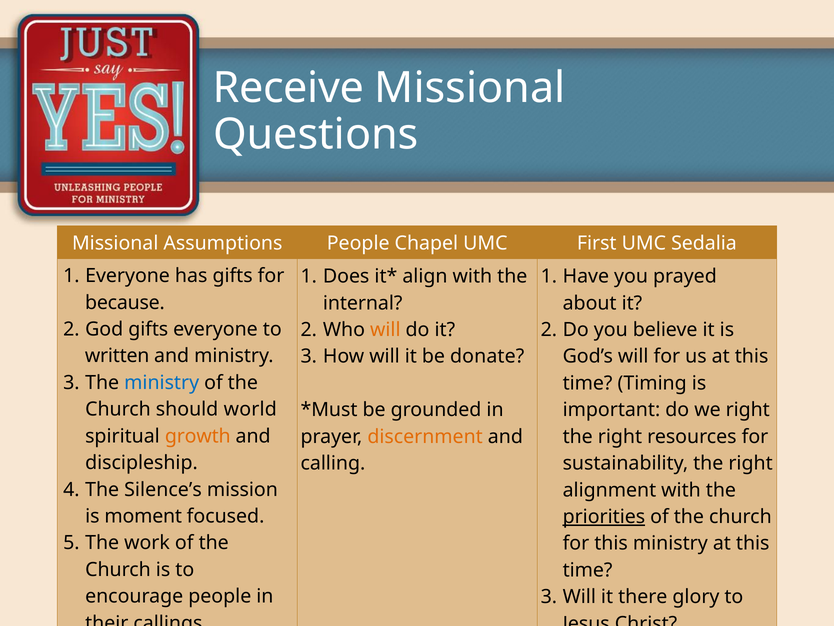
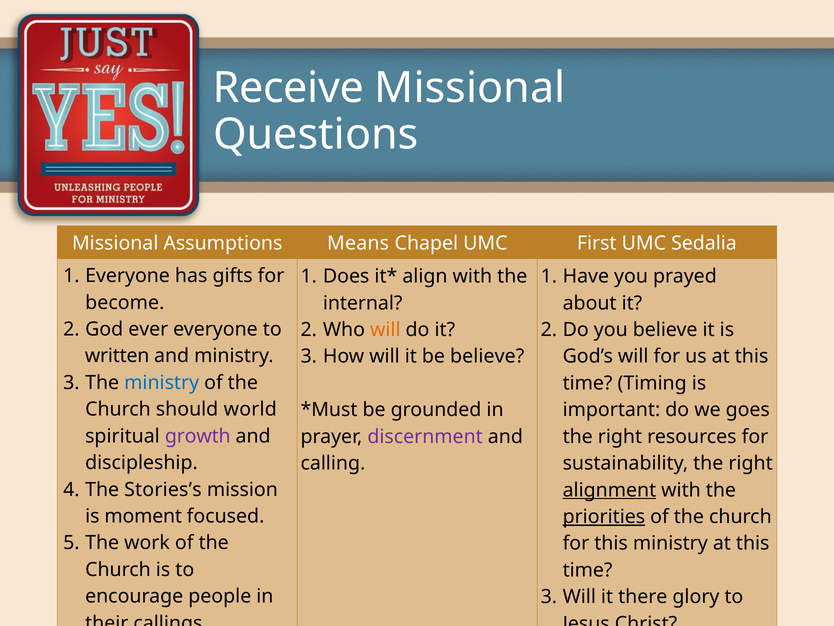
Assumptions People: People -> Means
because: because -> become
God gifts: gifts -> ever
be donate: donate -> believe
we right: right -> goes
growth colour: orange -> purple
discernment colour: orange -> purple
Silence’s: Silence’s -> Stories’s
alignment underline: none -> present
